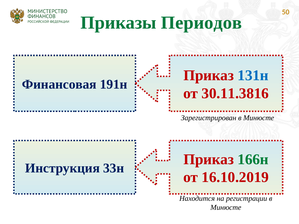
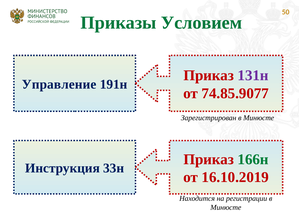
Периодов: Периодов -> Условием
131н colour: blue -> purple
Финансовая: Финансовая -> Управление
30.11.3816: 30.11.3816 -> 74.85.9077
